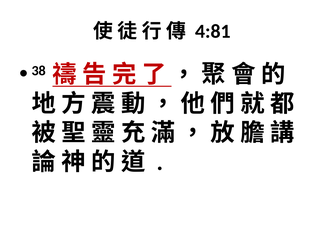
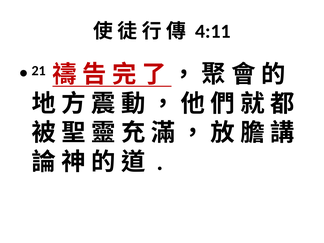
4:81: 4:81 -> 4:11
38: 38 -> 21
